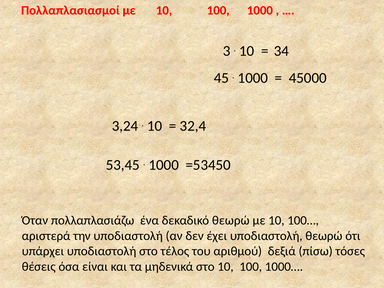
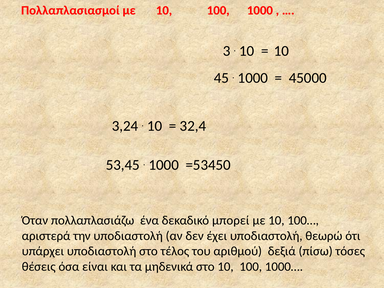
34 at (281, 51): 34 -> 10
δεκαδικό θεωρώ: θεωρώ -> μπορεί
